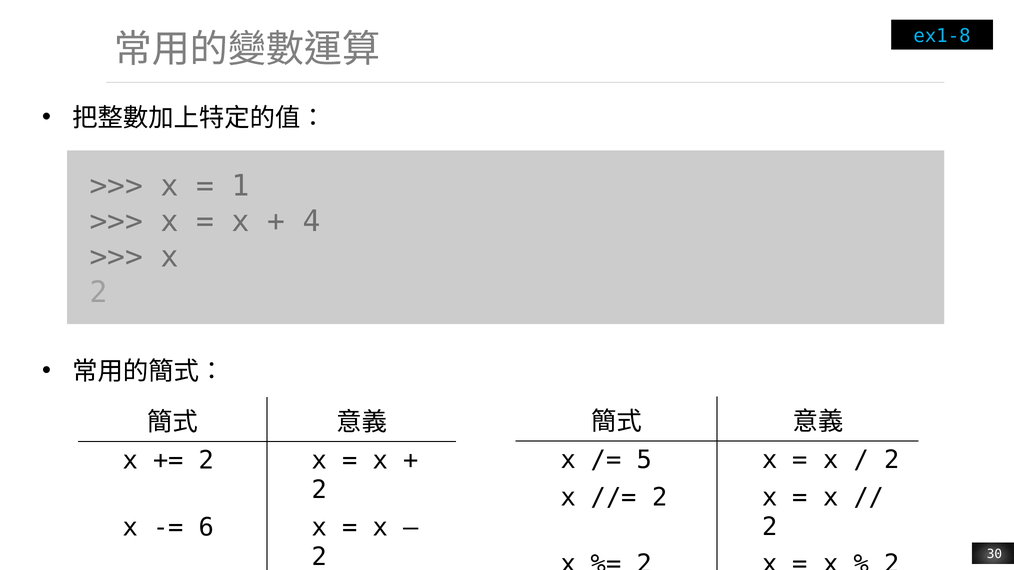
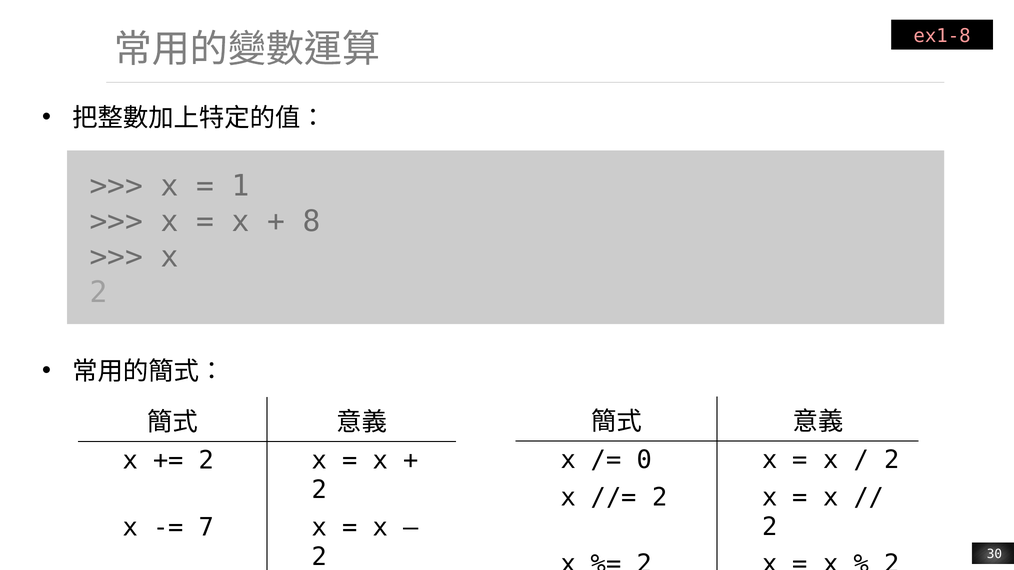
ex1-8 colour: light blue -> pink
4: 4 -> 8
5: 5 -> 0
6: 6 -> 7
